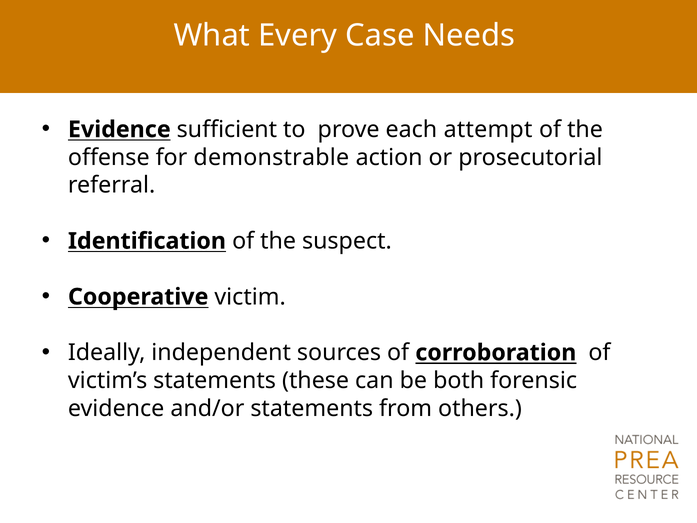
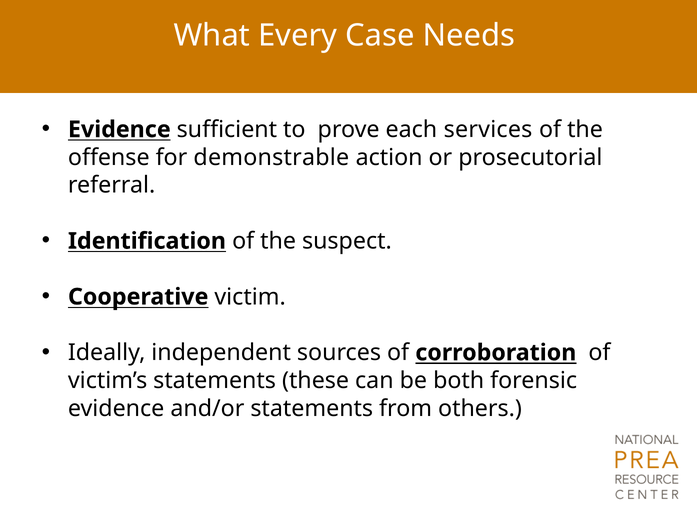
attempt: attempt -> services
